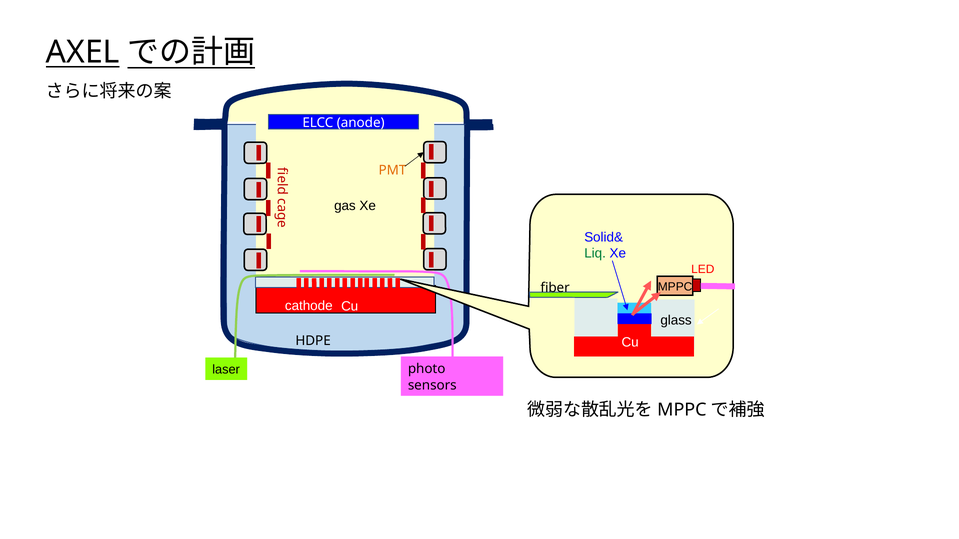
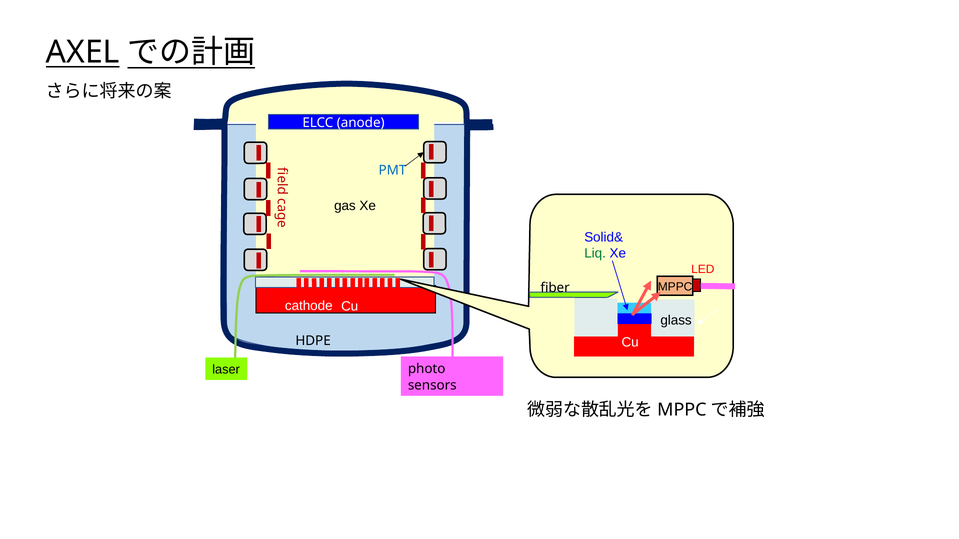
PMT colour: orange -> blue
